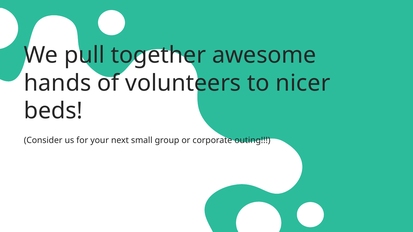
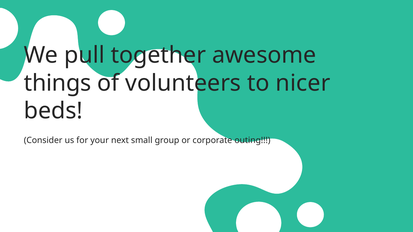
hands: hands -> things
